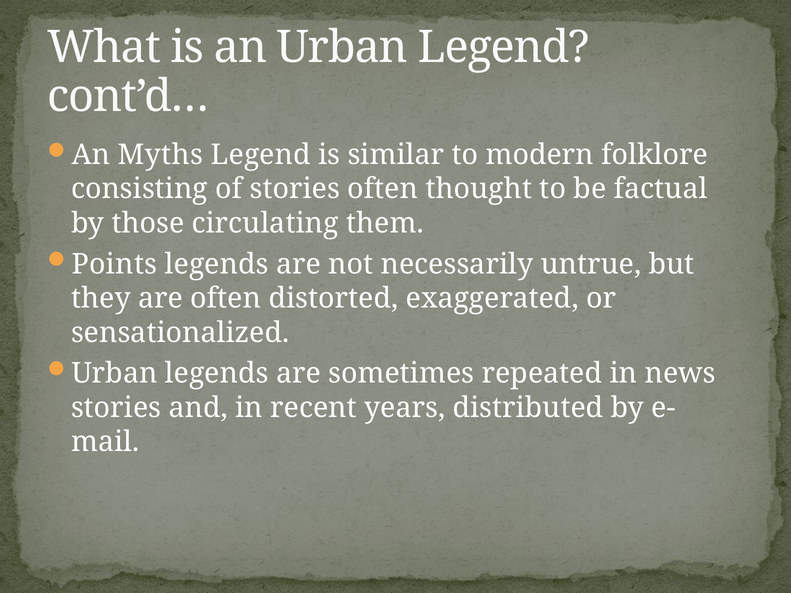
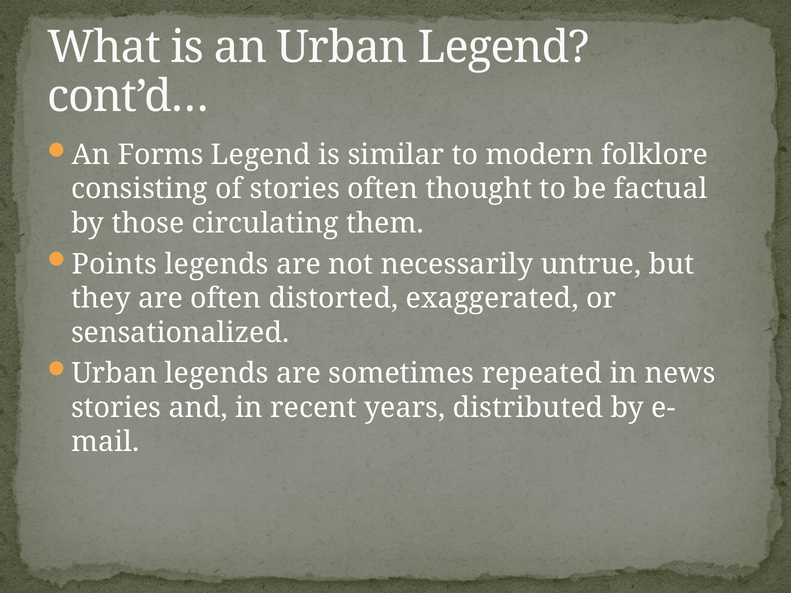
Myths: Myths -> Forms
